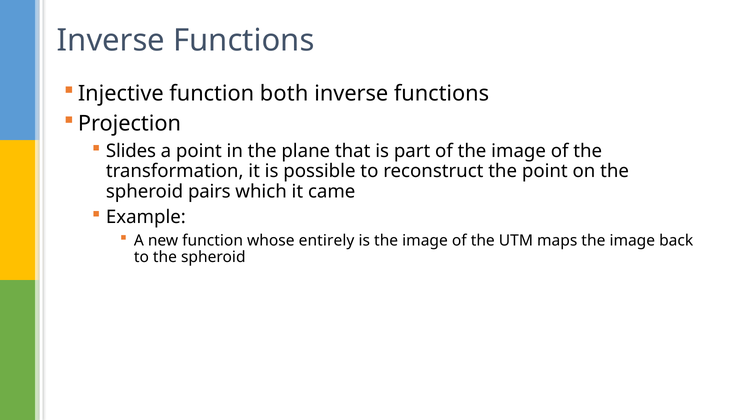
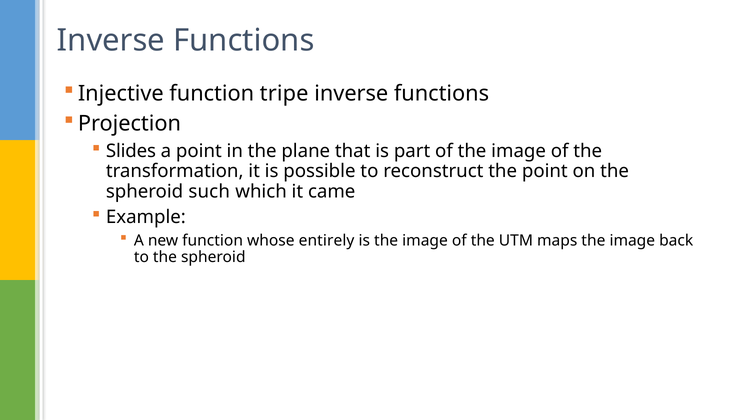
both: both -> tripe
pairs: pairs -> such
